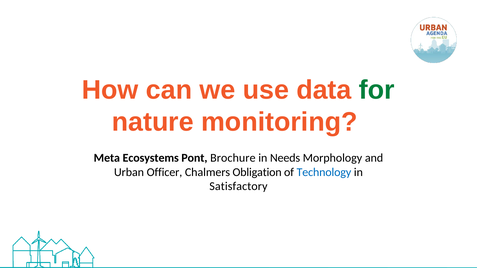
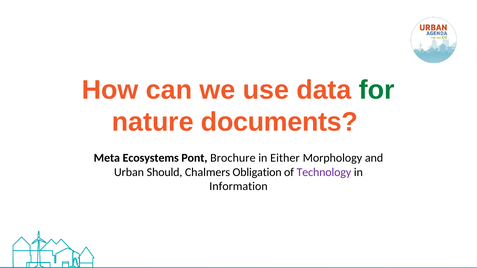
monitoring: monitoring -> documents
Needs: Needs -> Either
Officer: Officer -> Should
Technology colour: blue -> purple
Satisfactory: Satisfactory -> Information
